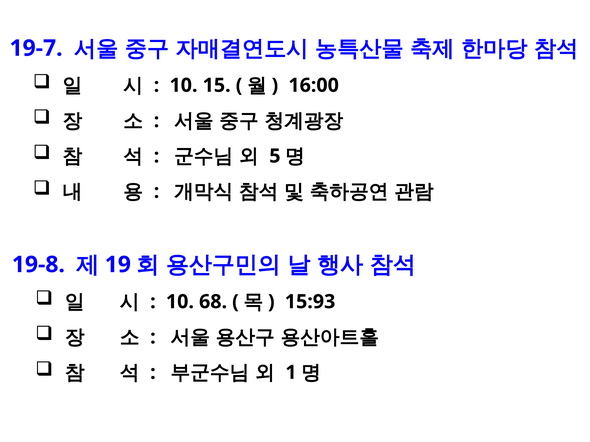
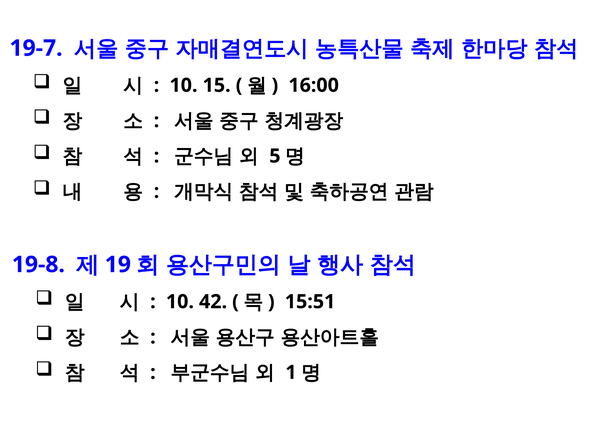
68: 68 -> 42
15:93: 15:93 -> 15:51
